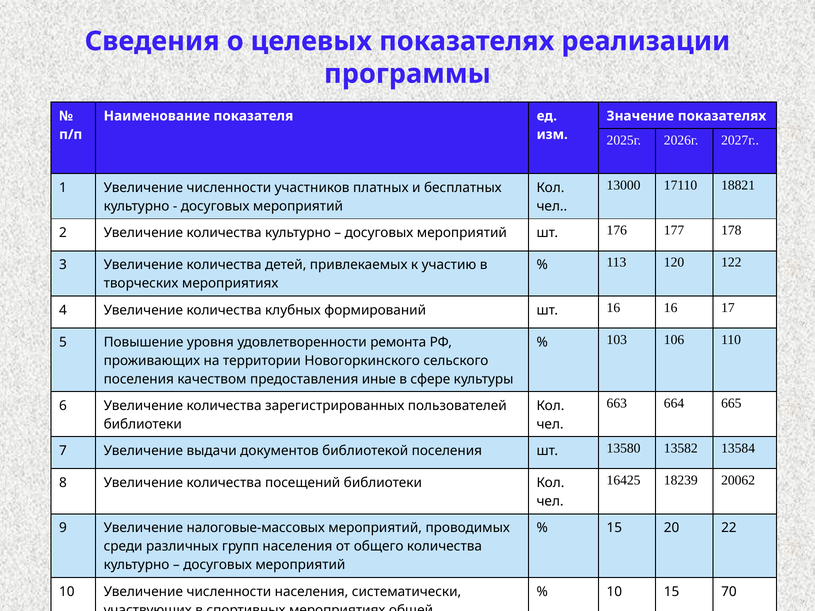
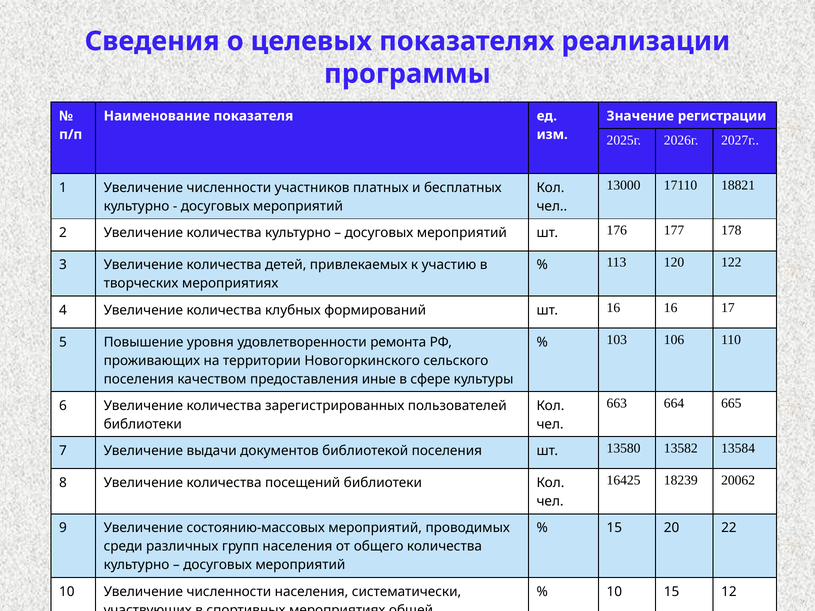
Значение показателях: показателях -> регистрации
налоговые-массовых: налоговые-массовых -> состоянию-массовых
70: 70 -> 12
